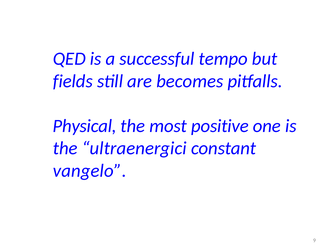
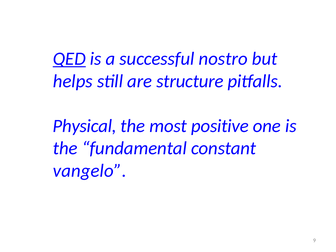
QED underline: none -> present
tempo: tempo -> nostro
fields: fields -> helps
becomes: becomes -> structure
ultraenergici: ultraenergici -> fundamental
